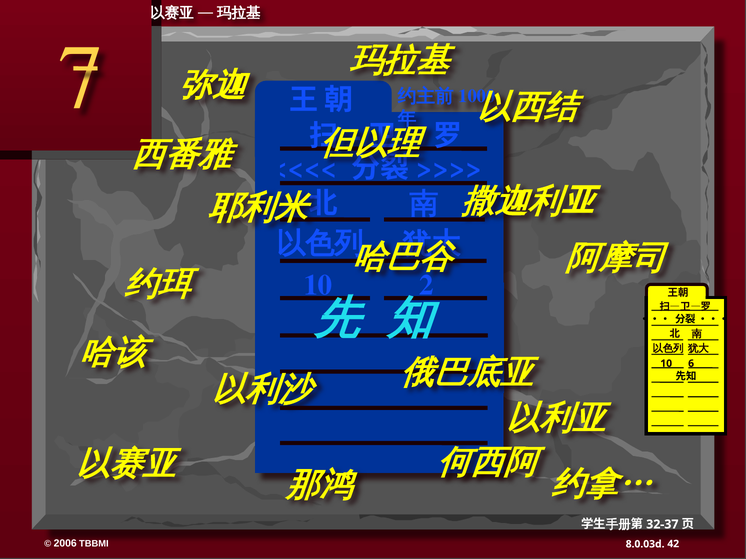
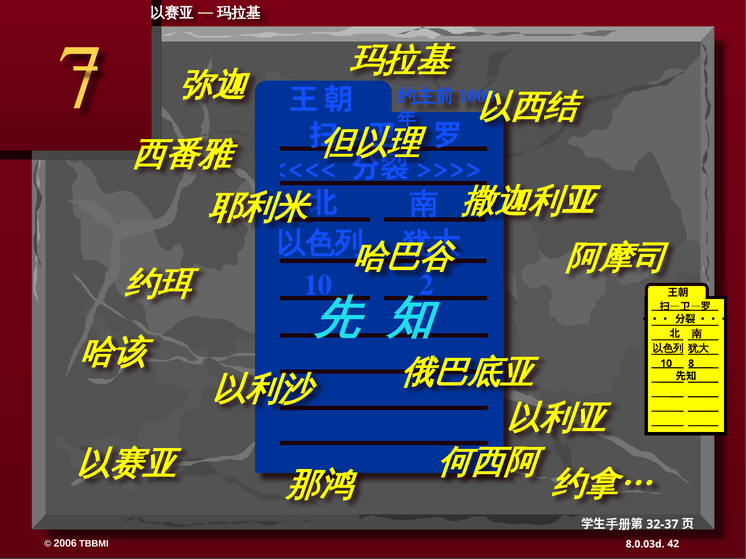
6: 6 -> 8
